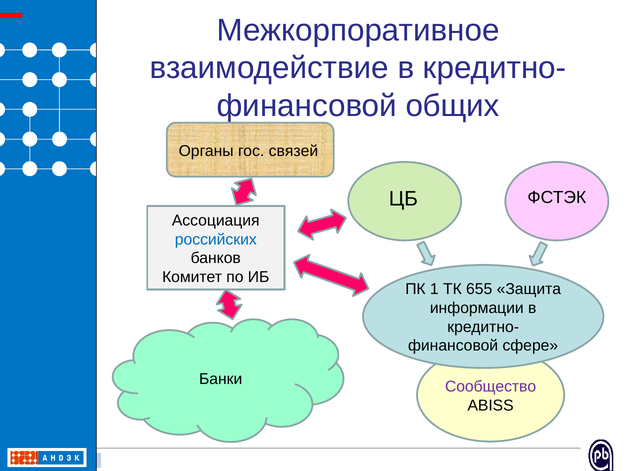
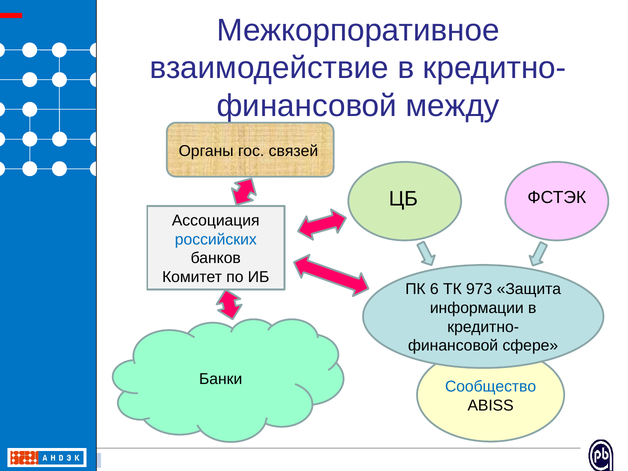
общих: общих -> между
1: 1 -> 6
655: 655 -> 973
Сообщество colour: purple -> blue
